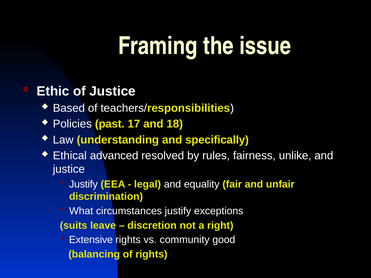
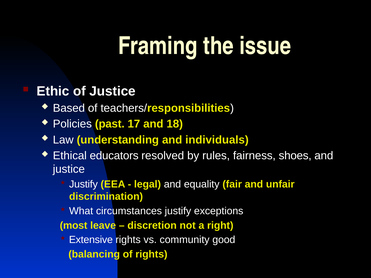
specifically: specifically -> individuals
advanced: advanced -> educators
unlike: unlike -> shoes
suits: suits -> most
